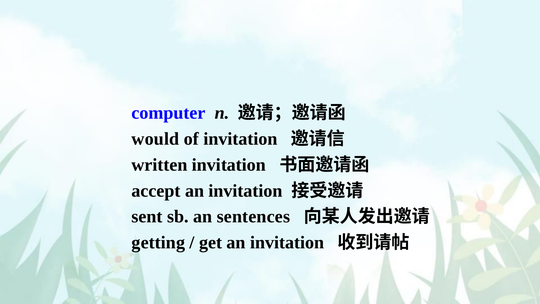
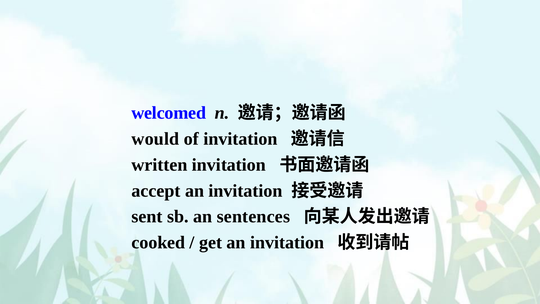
computer: computer -> welcomed
getting: getting -> cooked
